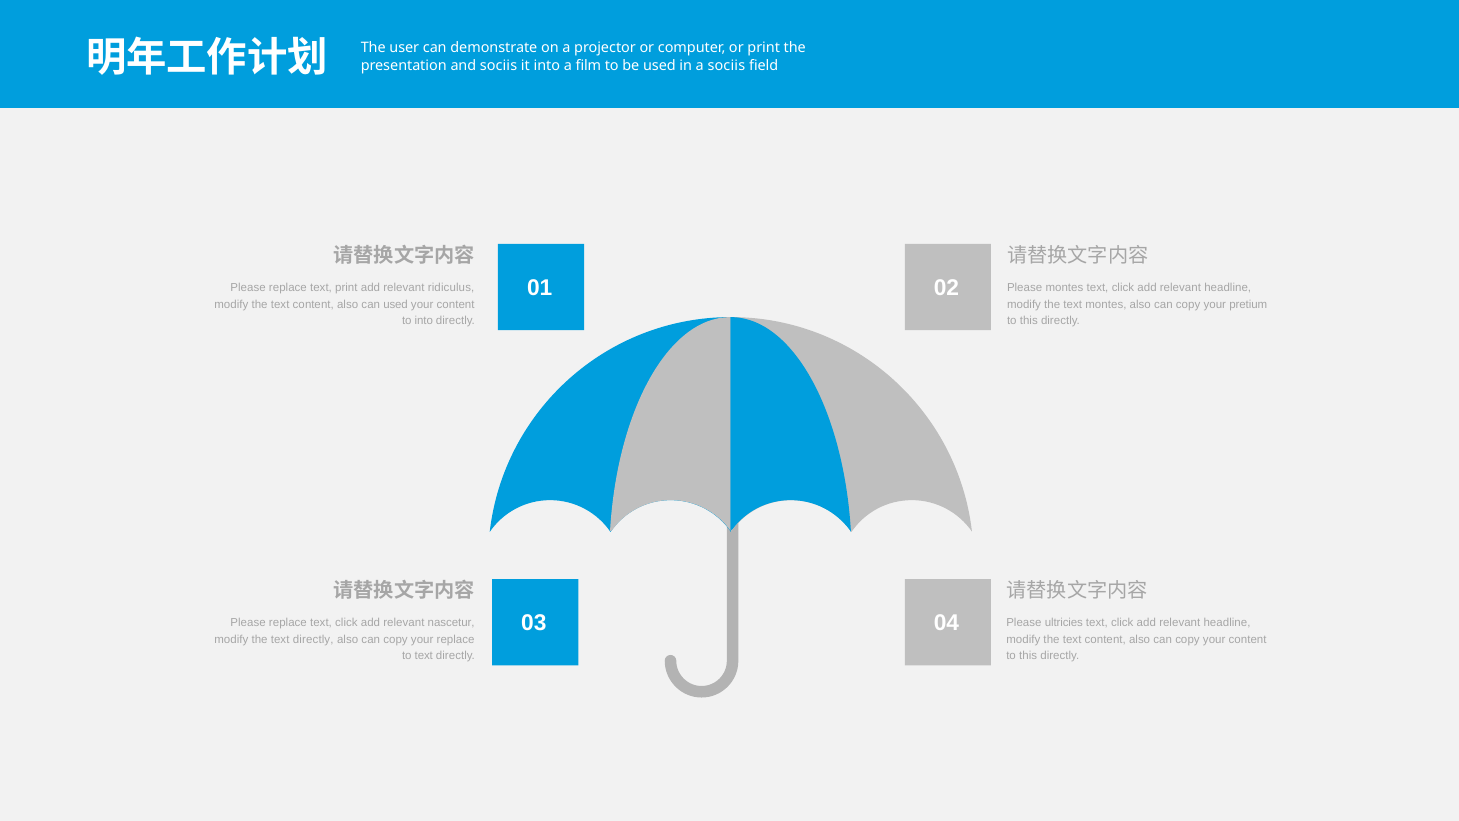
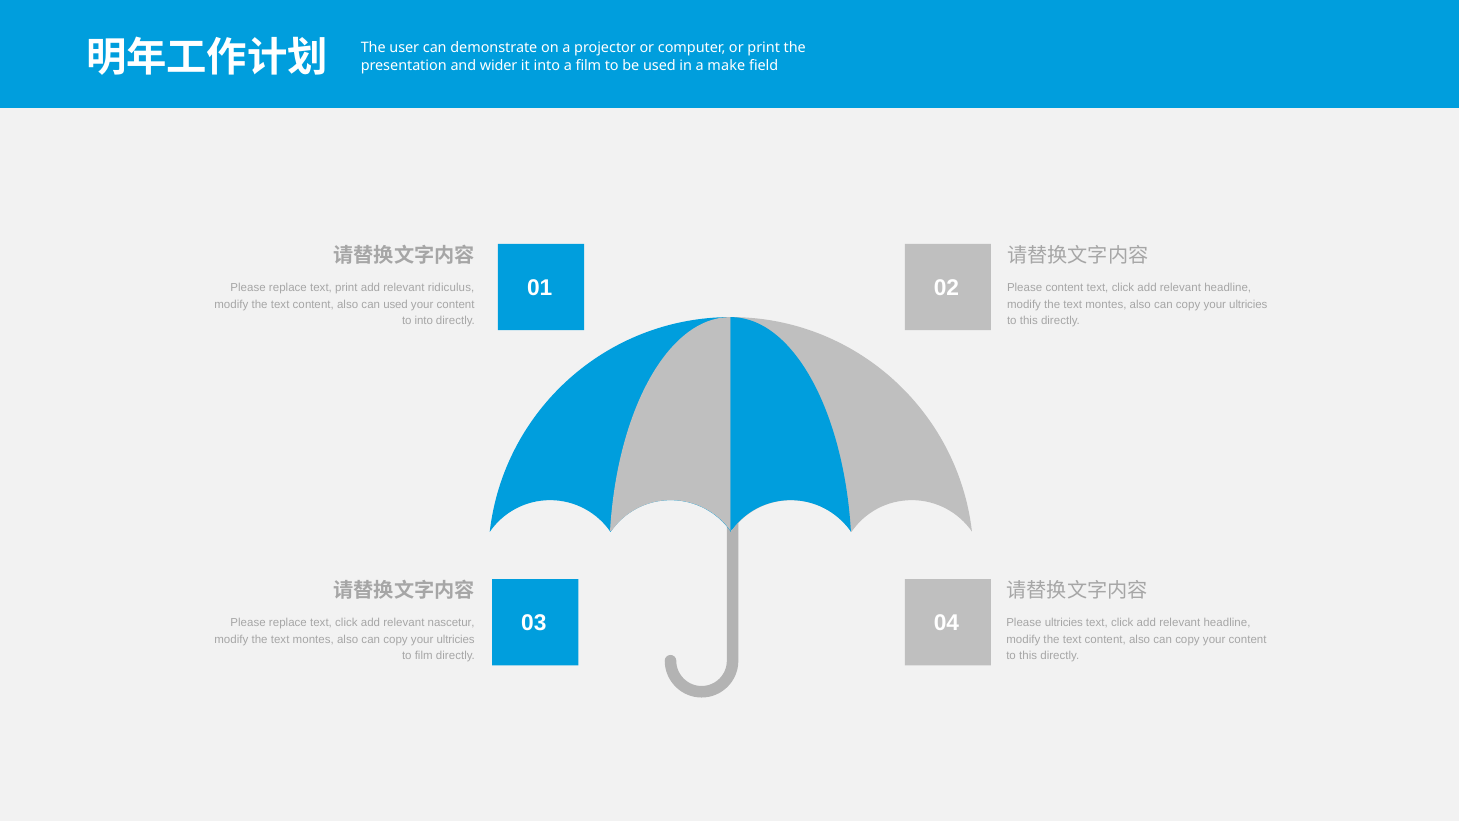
and sociis: sociis -> wider
a sociis: sociis -> make
Please montes: montes -> content
pretium at (1248, 304): pretium -> ultricies
directly at (313, 639): directly -> montes
replace at (456, 639): replace -> ultricies
to text: text -> film
